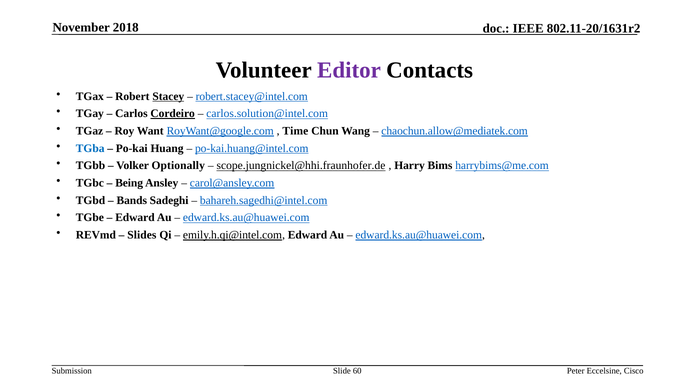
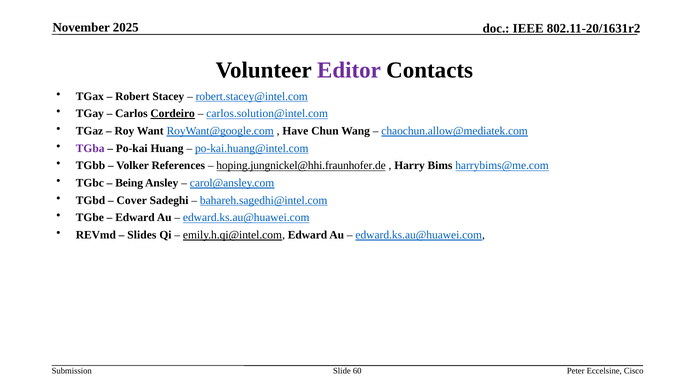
2018: 2018 -> 2025
Stacey underline: present -> none
Time: Time -> Have
TGba colour: blue -> purple
Optionally: Optionally -> References
scope.jungnickel@hhi.fraunhofer.de: scope.jungnickel@hhi.fraunhofer.de -> hoping.jungnickel@hhi.fraunhofer.de
Bands: Bands -> Cover
